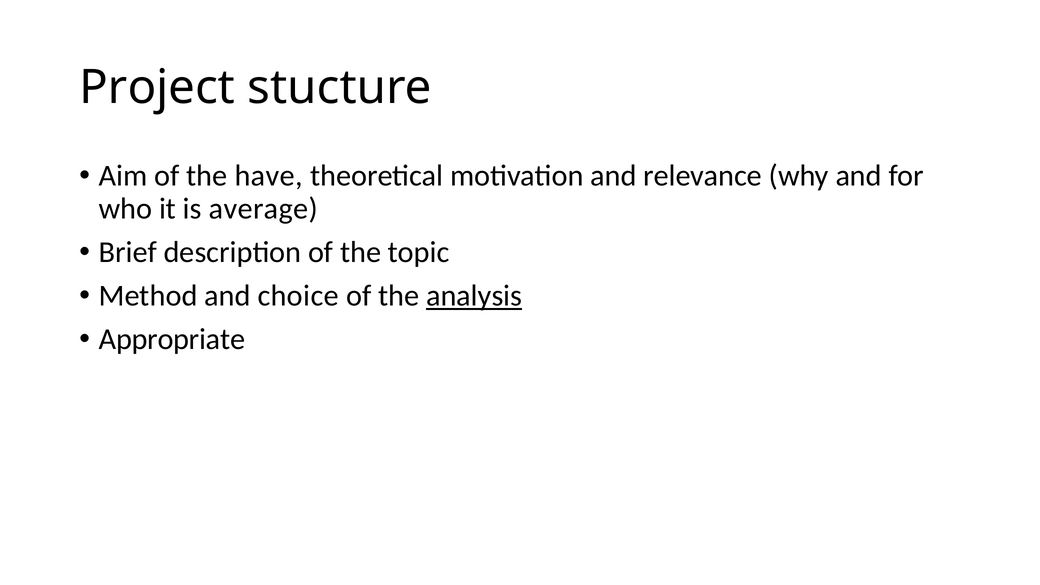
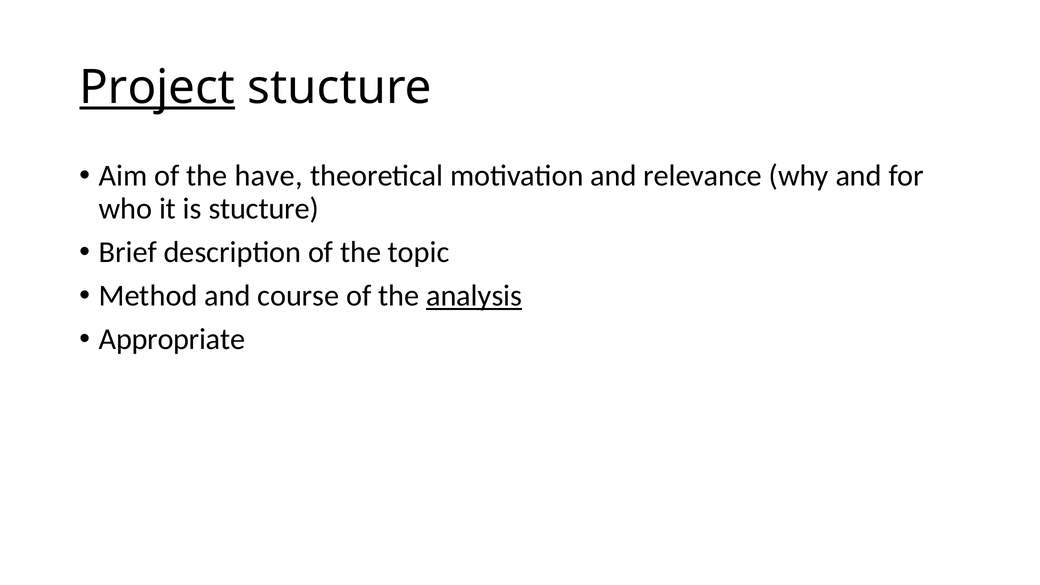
Project underline: none -> present
is average: average -> stucture
choice: choice -> course
